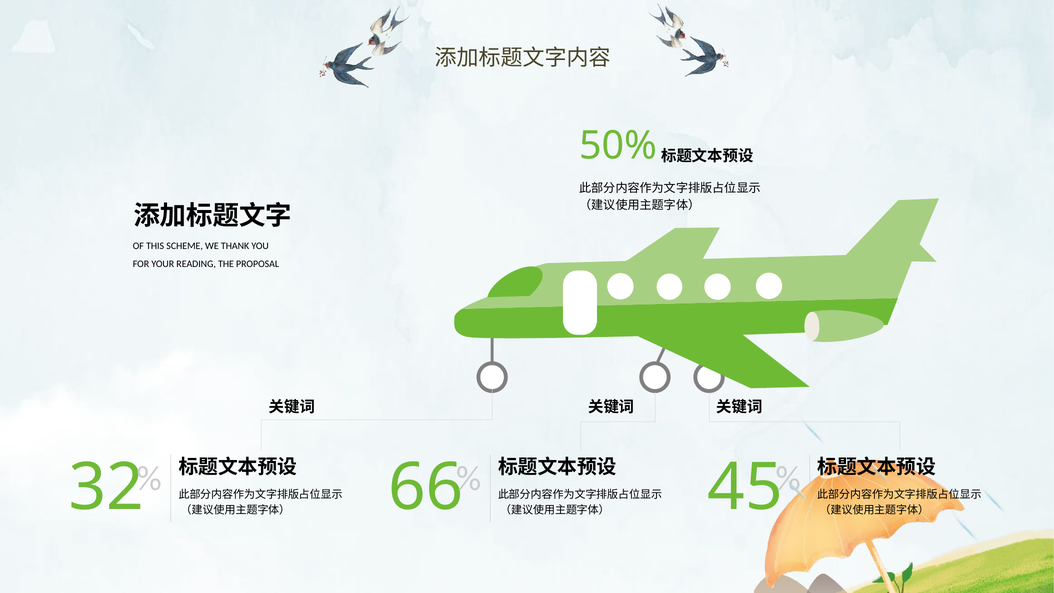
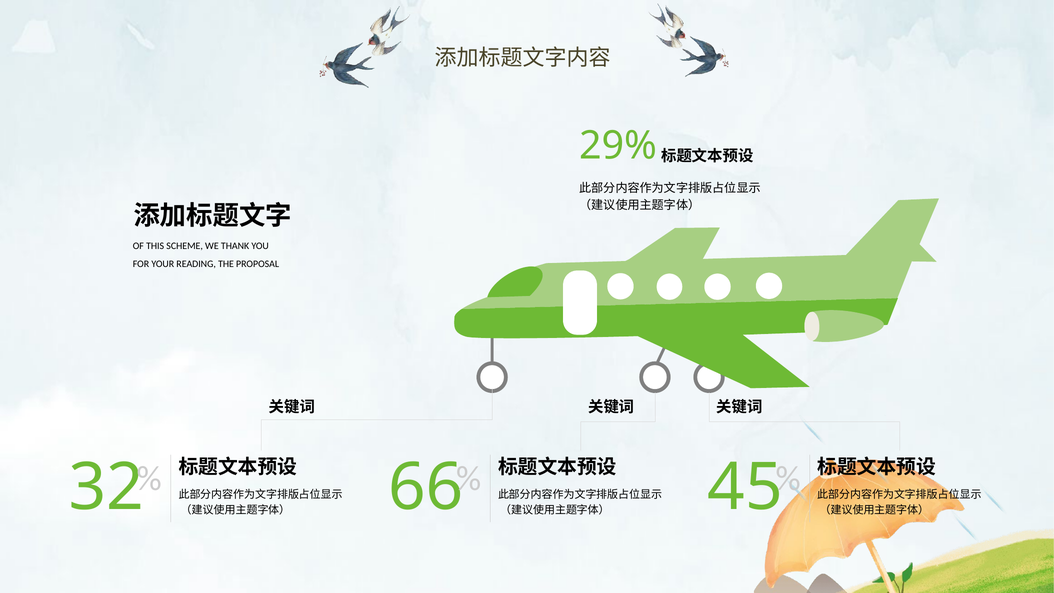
50%: 50% -> 29%
